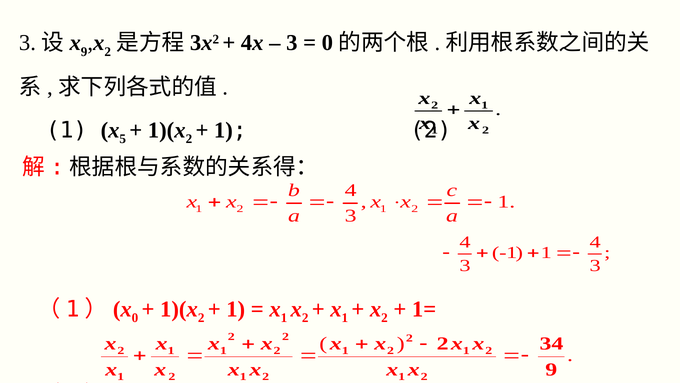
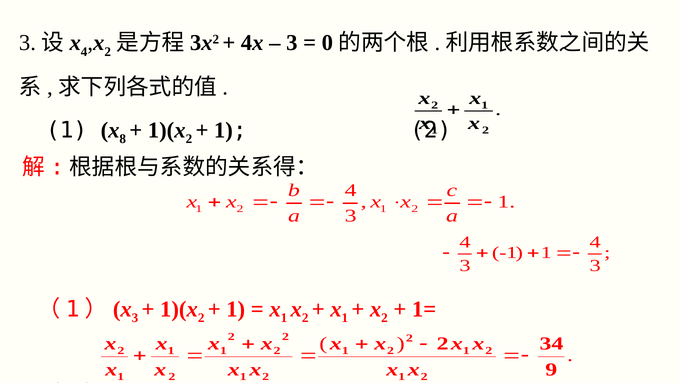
9 at (84, 52): 9 -> 4
5: 5 -> 8
0 at (135, 318): 0 -> 3
